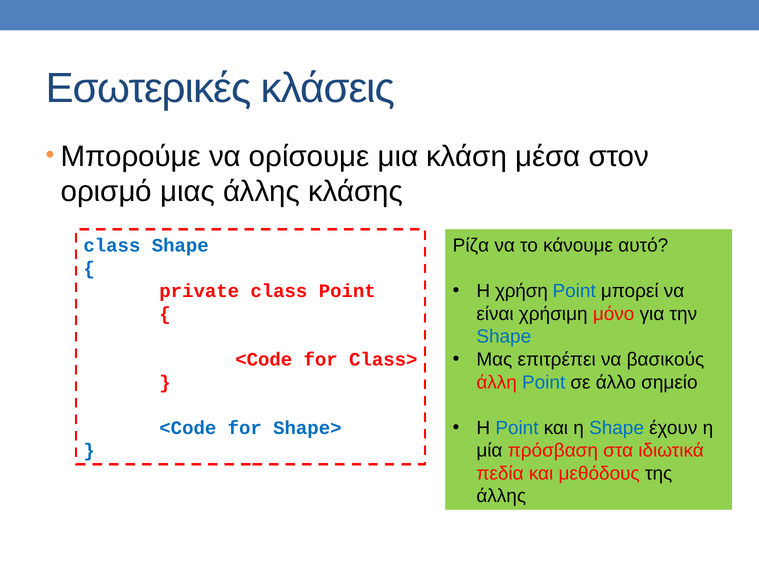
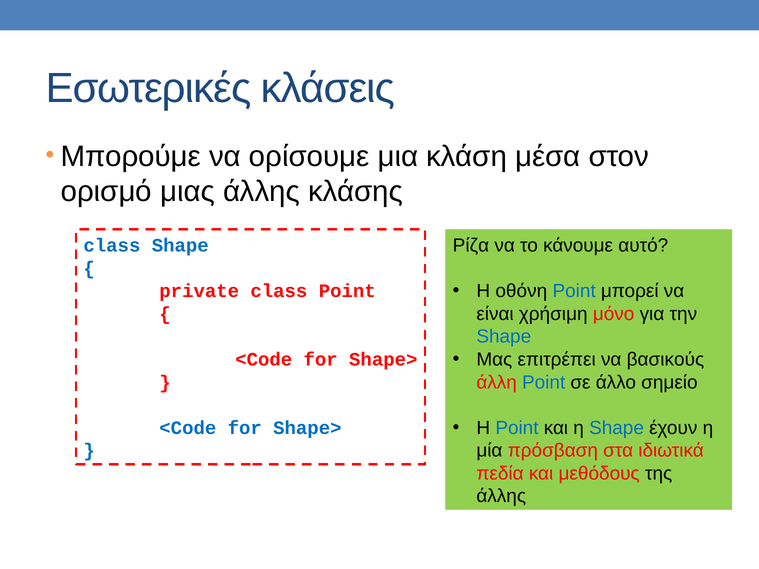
χρήση: χρήση -> οθόνη
Class> at (383, 360): Class> -> Shape>
